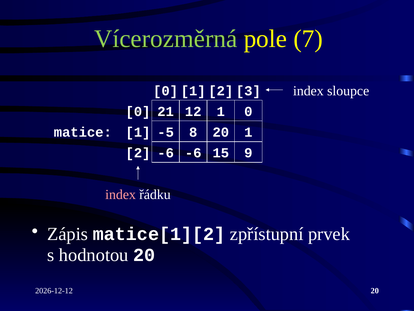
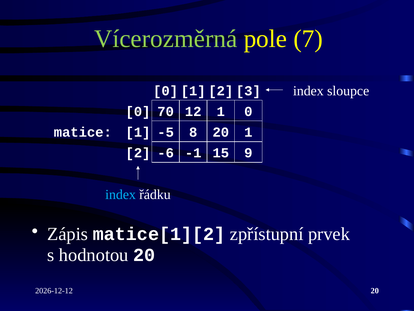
21: 21 -> 70
-6 -6: -6 -> -1
index at (121, 194) colour: pink -> light blue
